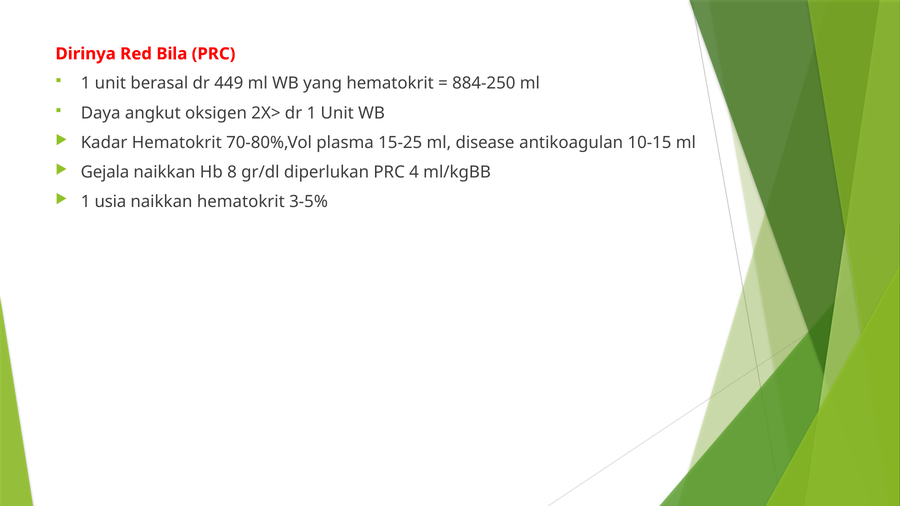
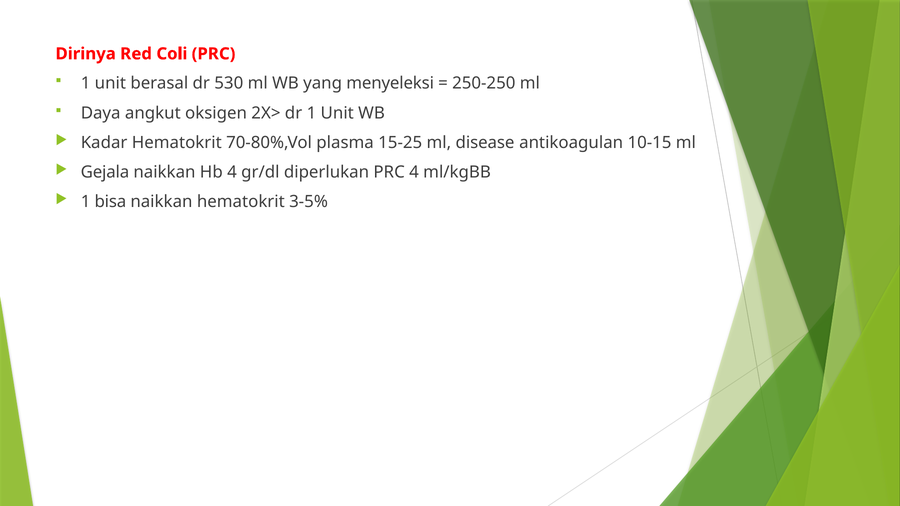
Bila: Bila -> Coli
449: 449 -> 530
yang hematokrit: hematokrit -> menyeleksi
884-250: 884-250 -> 250-250
Hb 8: 8 -> 4
usia: usia -> bisa
